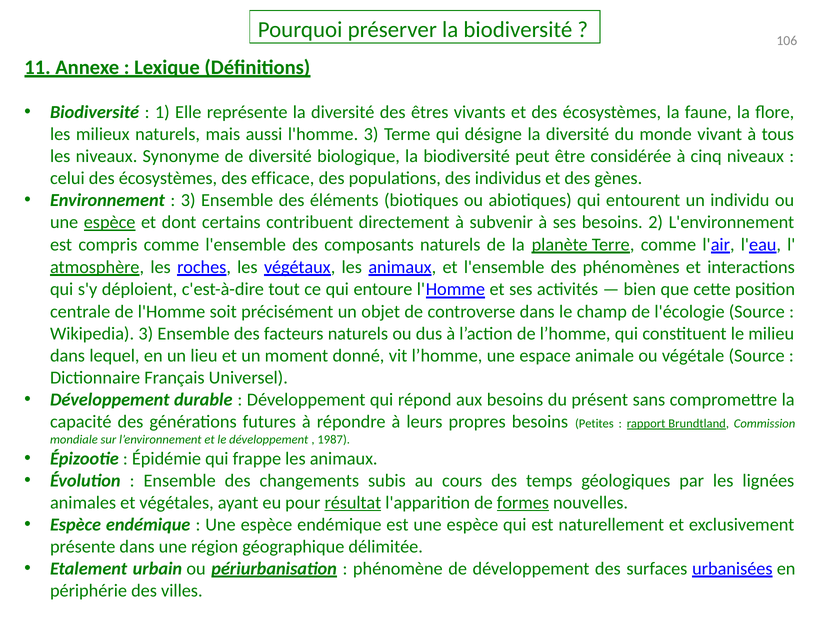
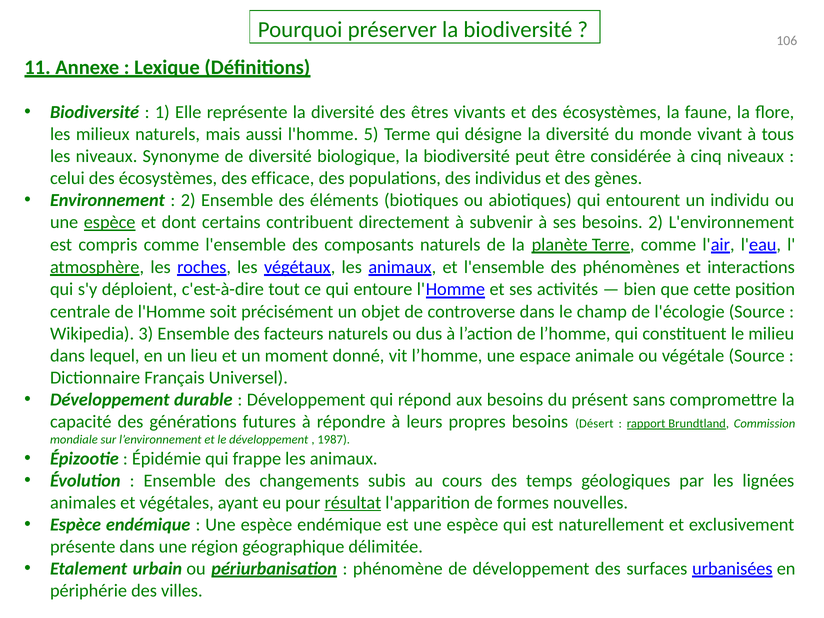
l'homme 3: 3 -> 5
3 at (188, 200): 3 -> 2
Petites: Petites -> Désert
formes underline: present -> none
